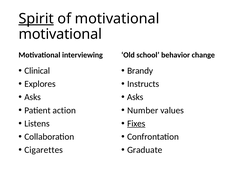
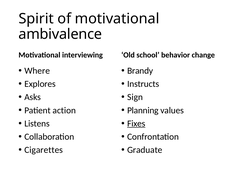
Spirit underline: present -> none
motivational at (60, 34): motivational -> ambivalence
Clinical: Clinical -> Where
Asks at (135, 97): Asks -> Sign
Number: Number -> Planning
